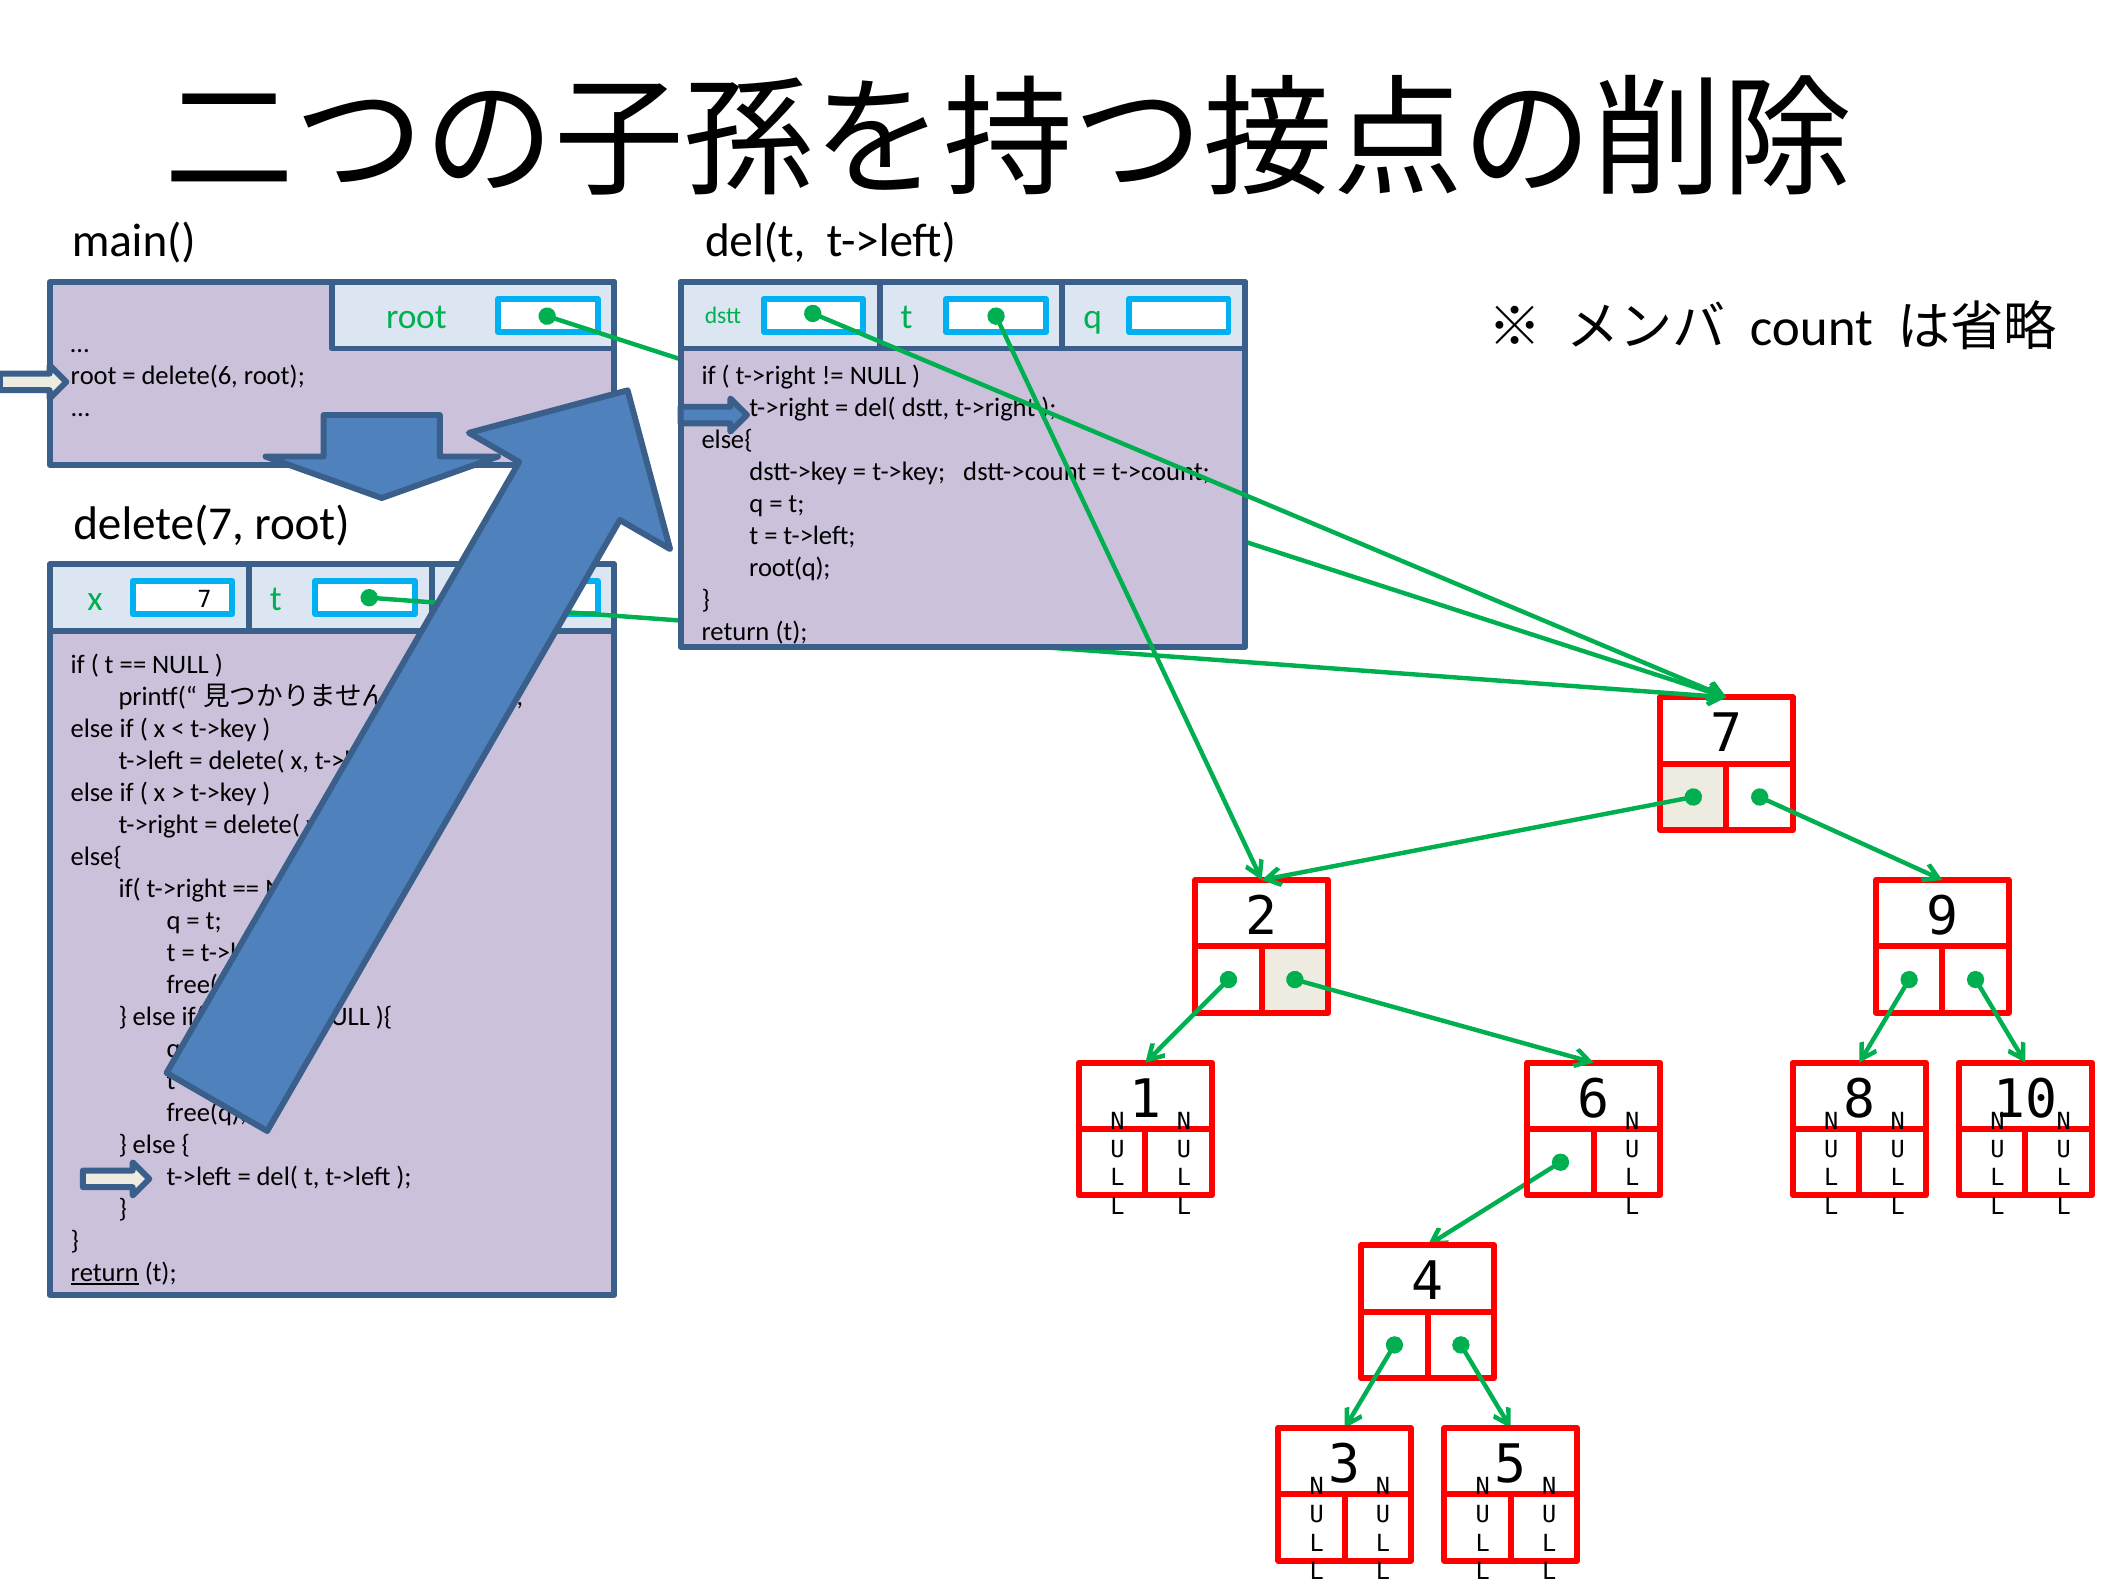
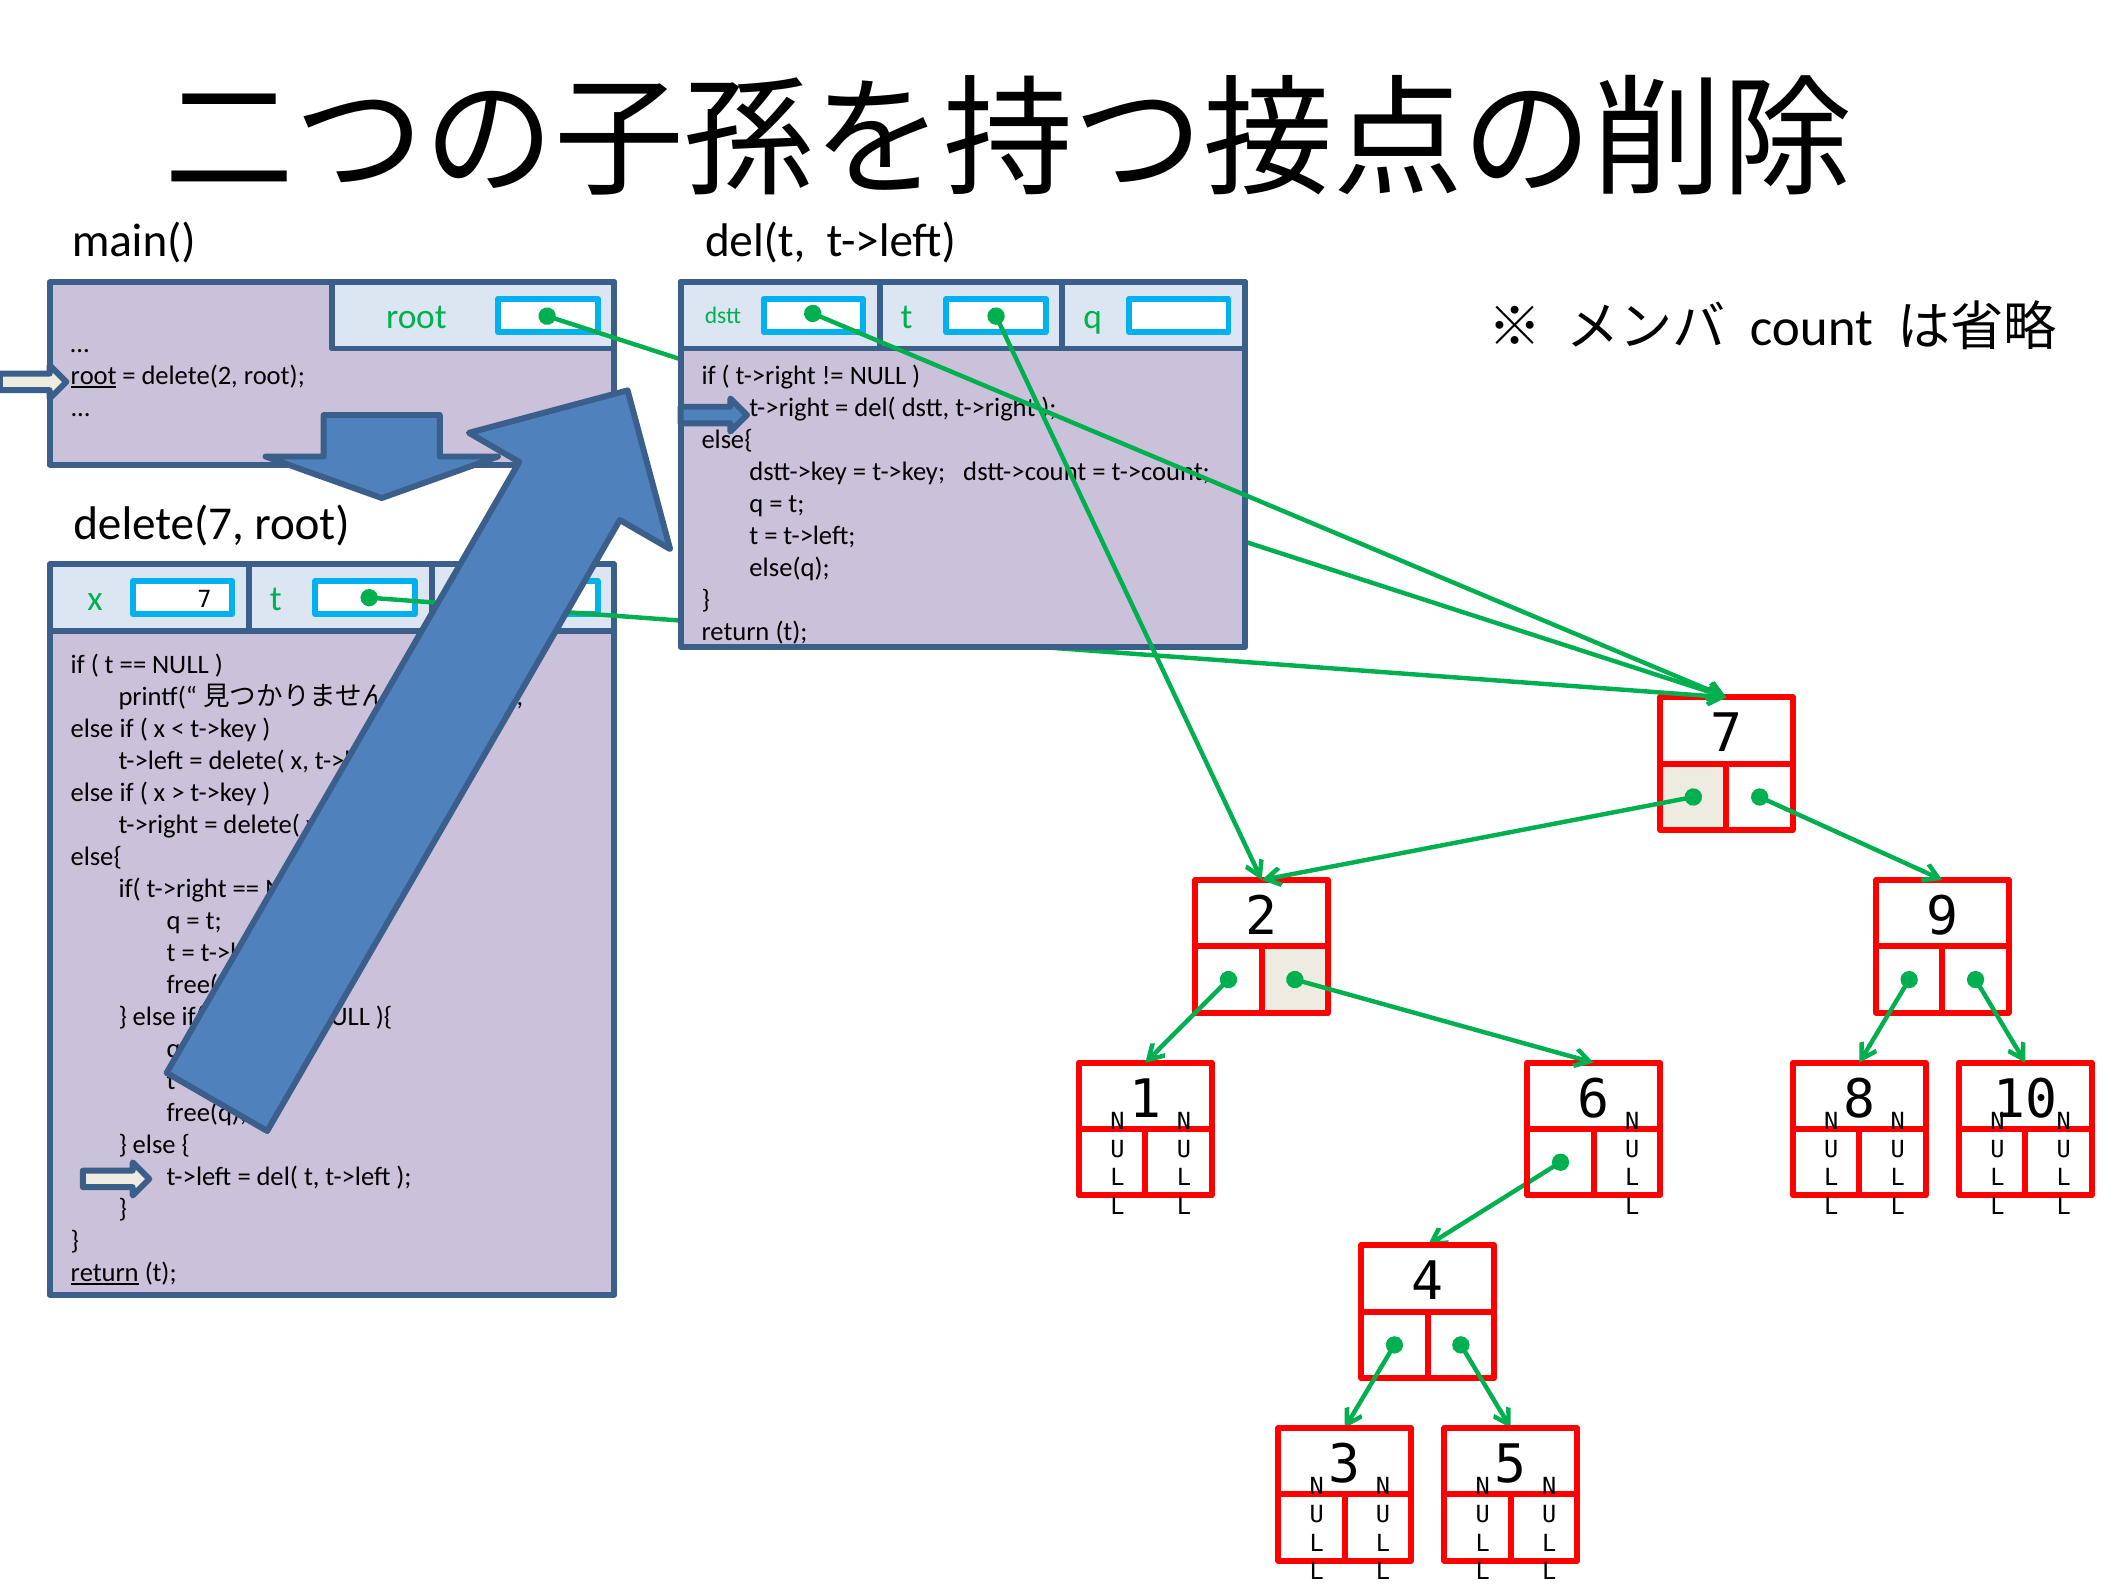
root at (94, 375) underline: none -> present
delete(6: delete(6 -> delete(2
root(q: root(q -> else(q
